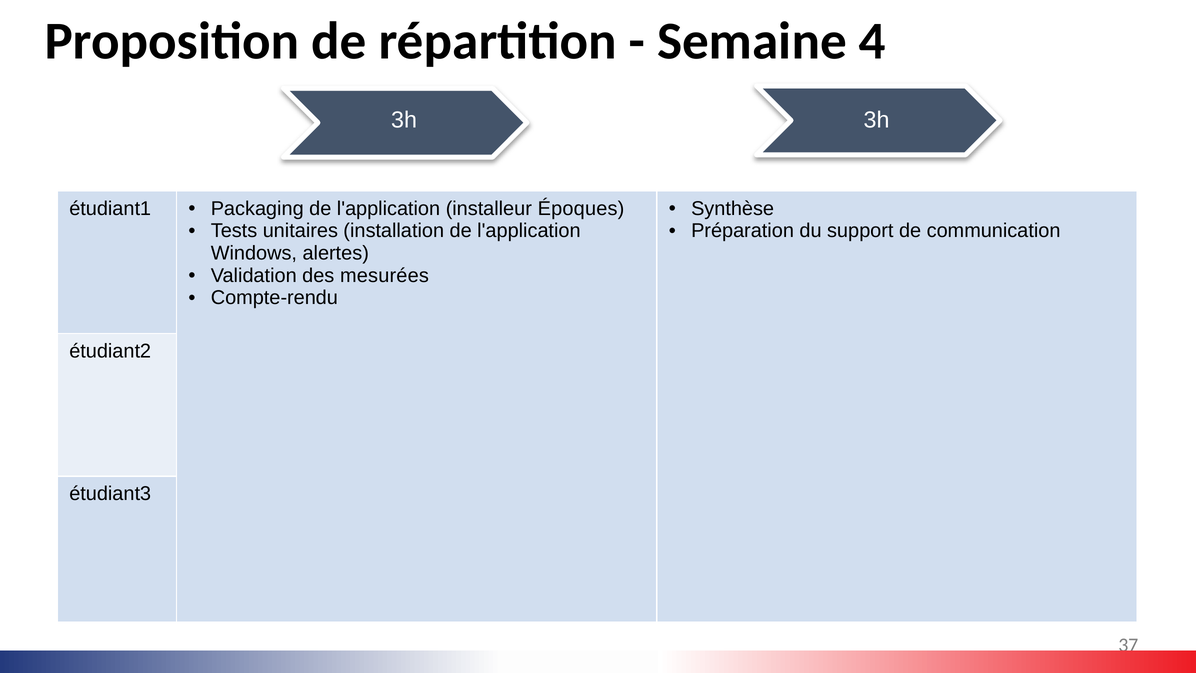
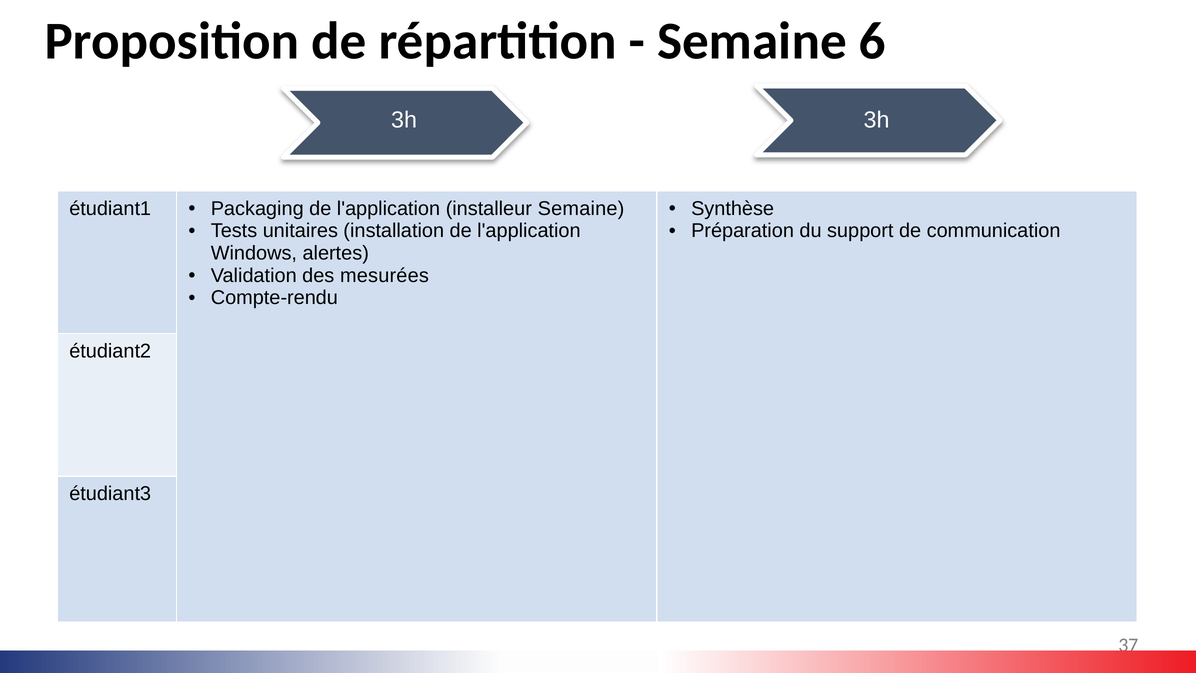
4: 4 -> 6
installeur Époques: Époques -> Semaine
